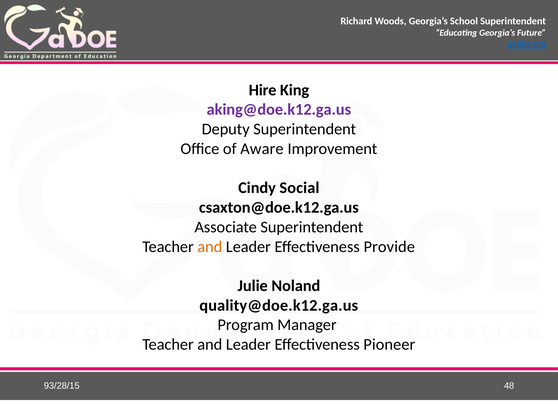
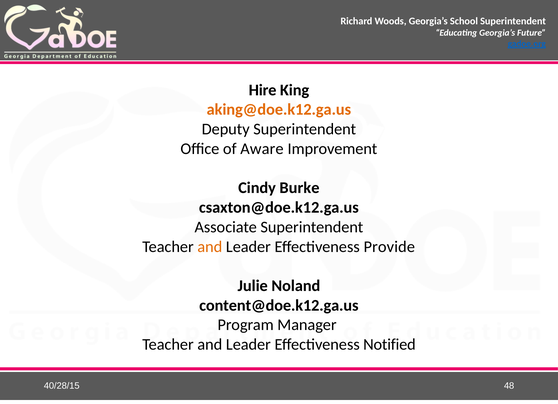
aking@doe.k12.ga.us colour: purple -> orange
Social: Social -> Burke
quality@doe.k12.ga.us: quality@doe.k12.ga.us -> content@doe.k12.ga.us
Pioneer: Pioneer -> Notified
93/28/15: 93/28/15 -> 40/28/15
